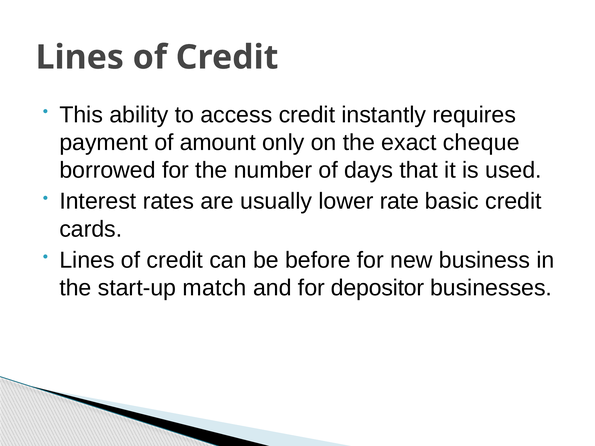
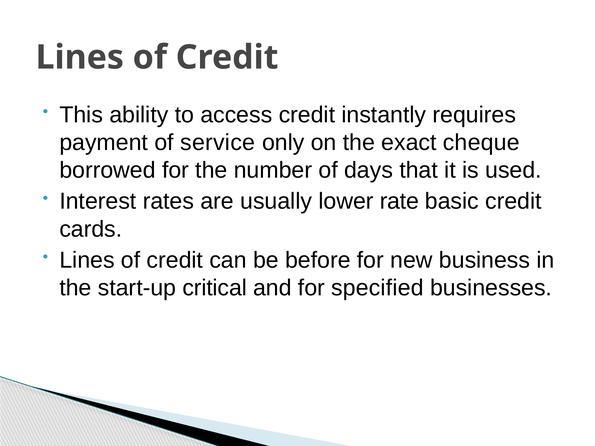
amount: amount -> service
match: match -> critical
depositor: depositor -> specified
